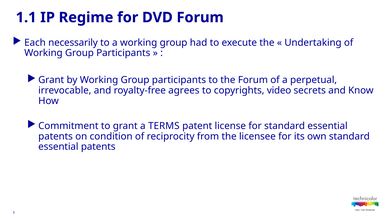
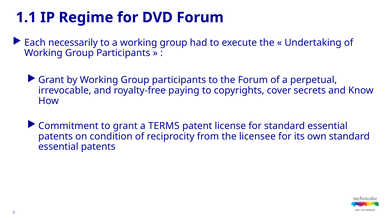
agrees: agrees -> paying
video: video -> cover
